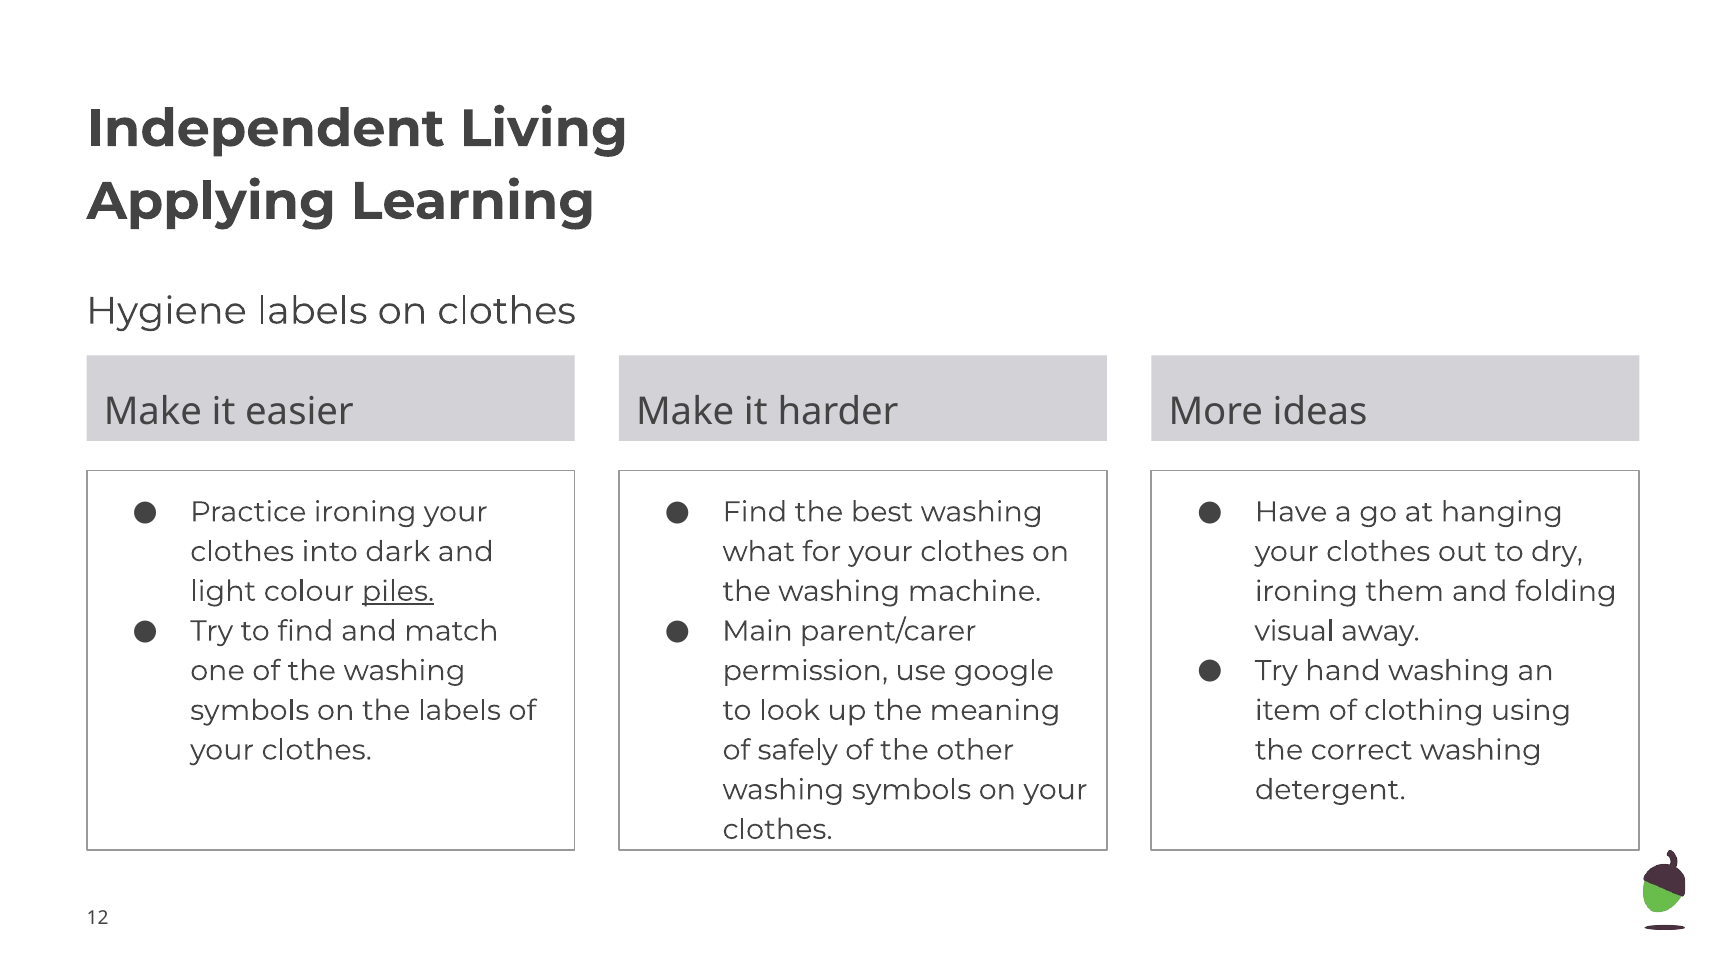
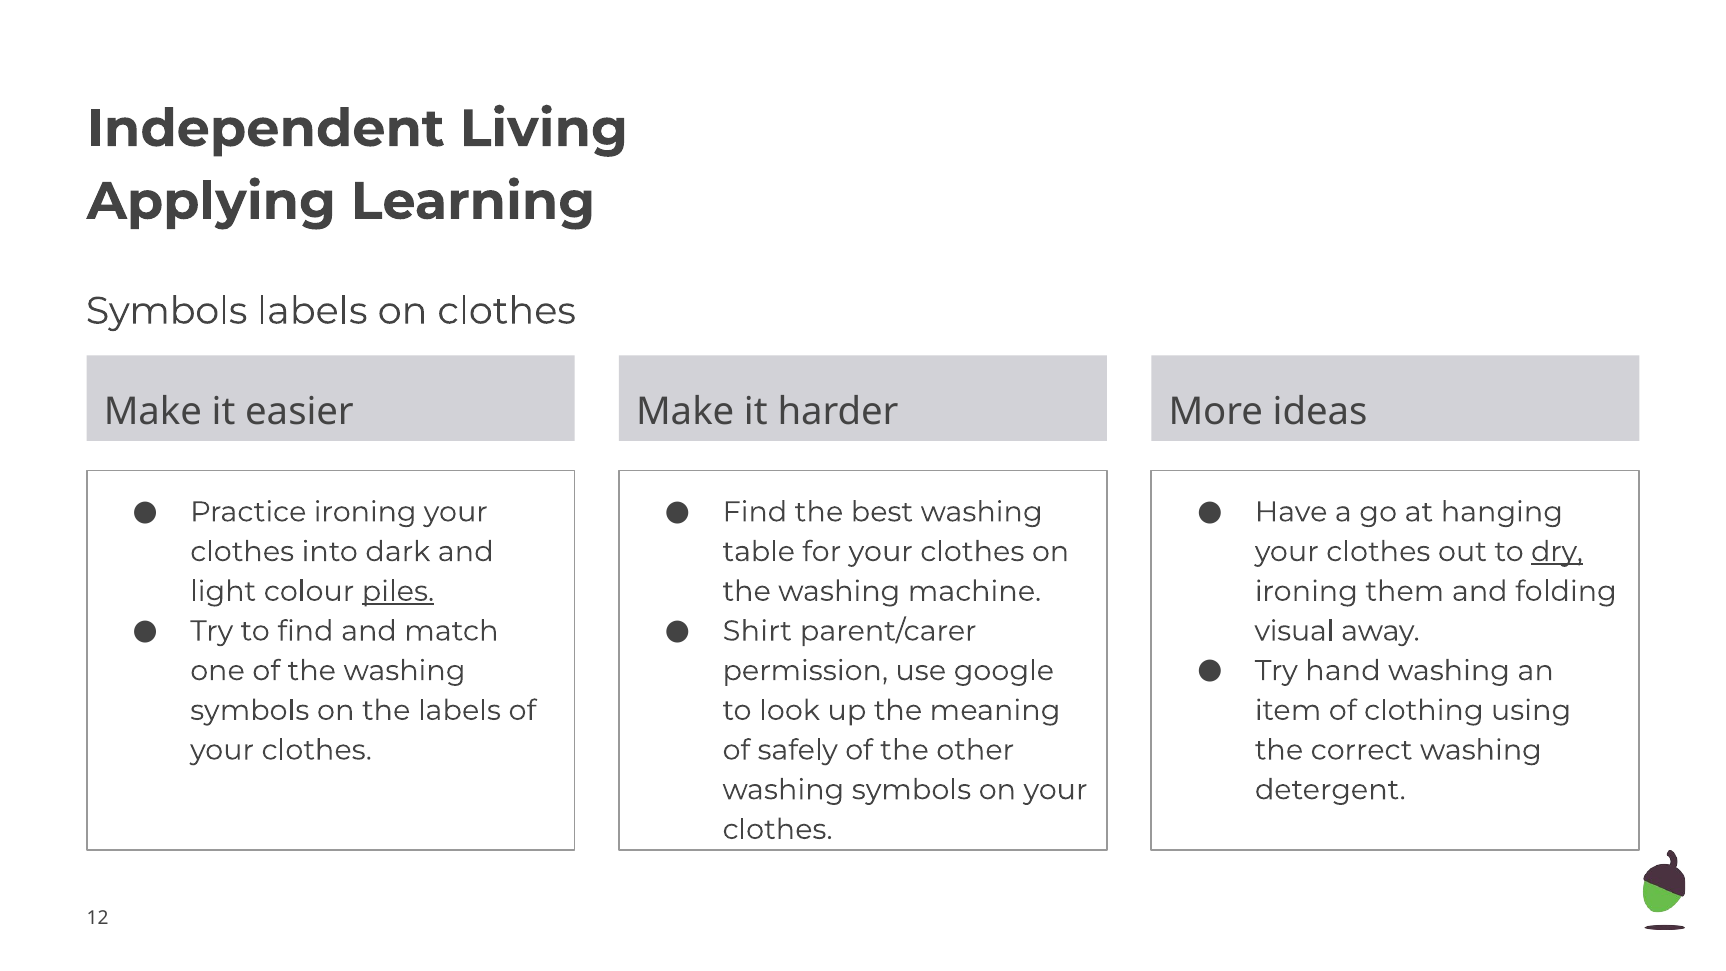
Hygiene at (166, 311): Hygiene -> Symbols
what: what -> table
dry underline: none -> present
Main: Main -> Shirt
